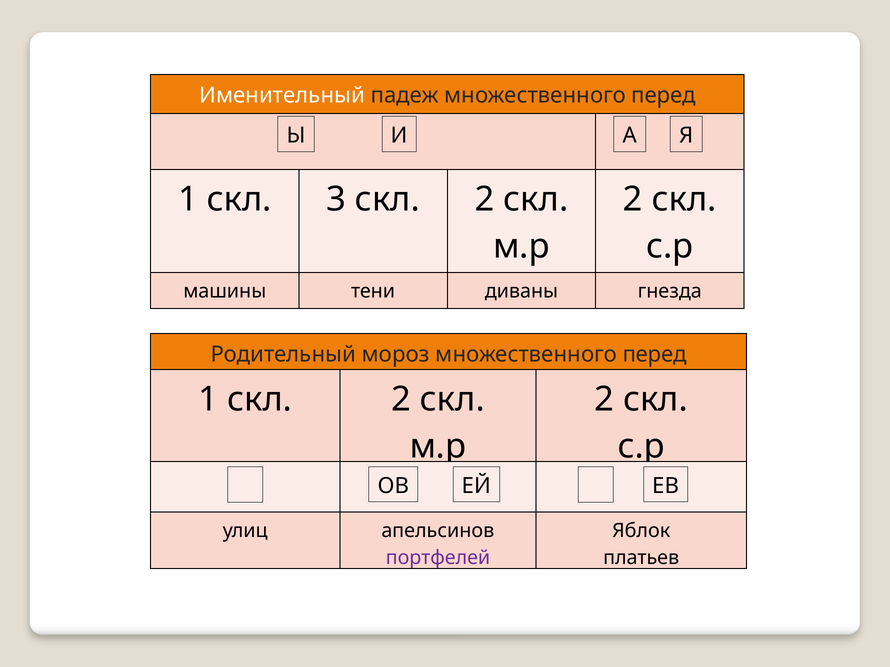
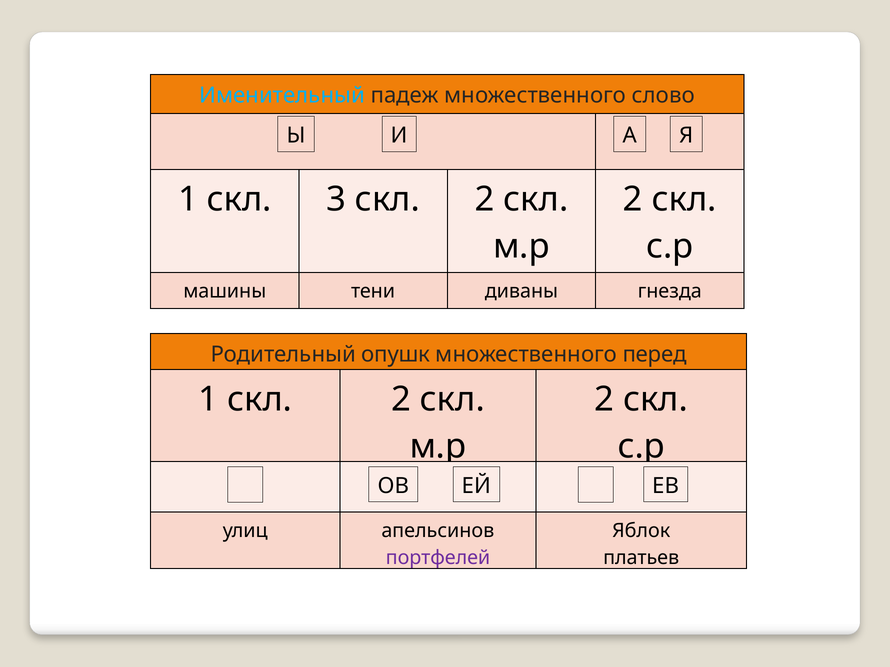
Именительный colour: white -> light blue
падеж множественного перед: перед -> слово
мороз: мороз -> опушк
